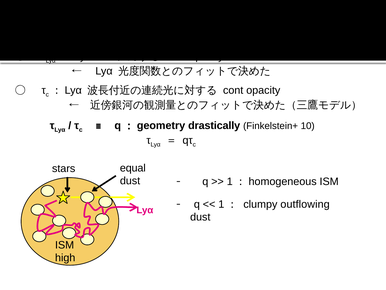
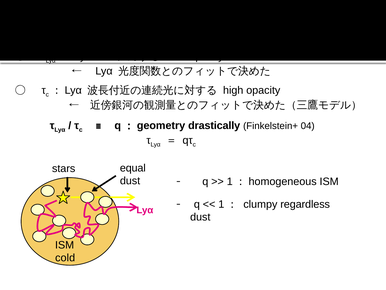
cont: cont -> high
10: 10 -> 04
outflowing: outflowing -> regardless
high: high -> cold
